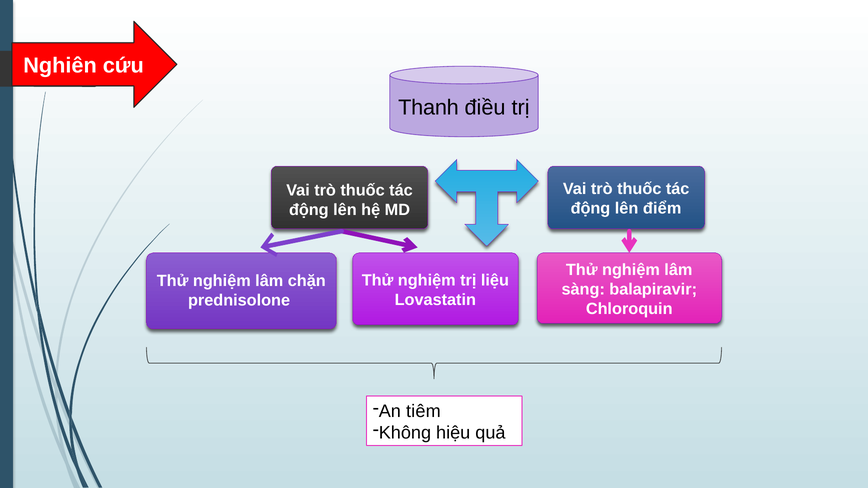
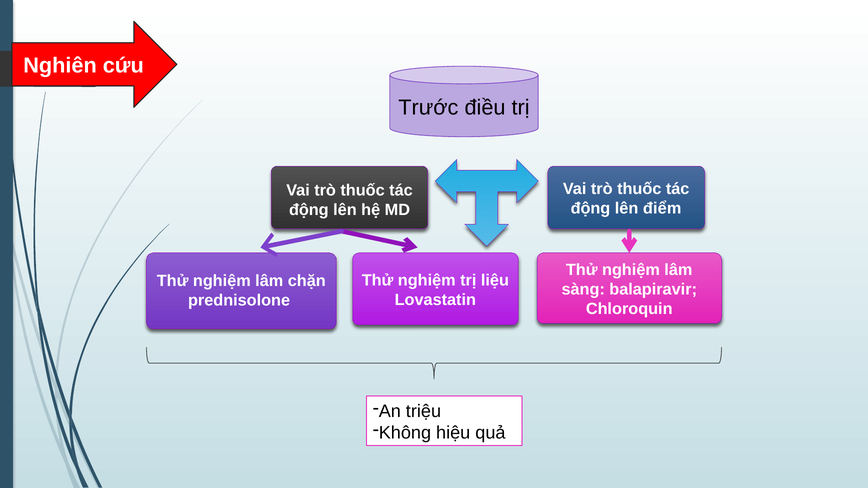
Thanh: Thanh -> Trước
tiêm: tiêm -> triệu
